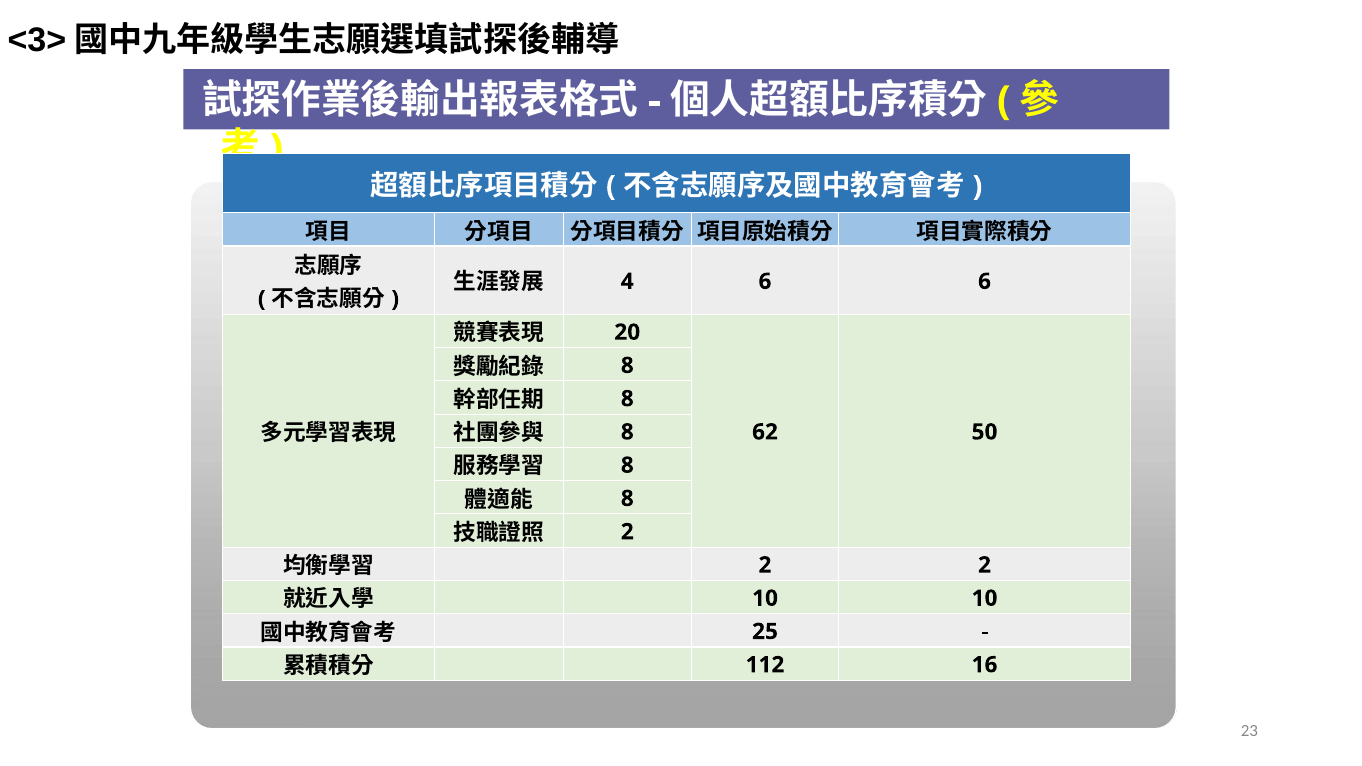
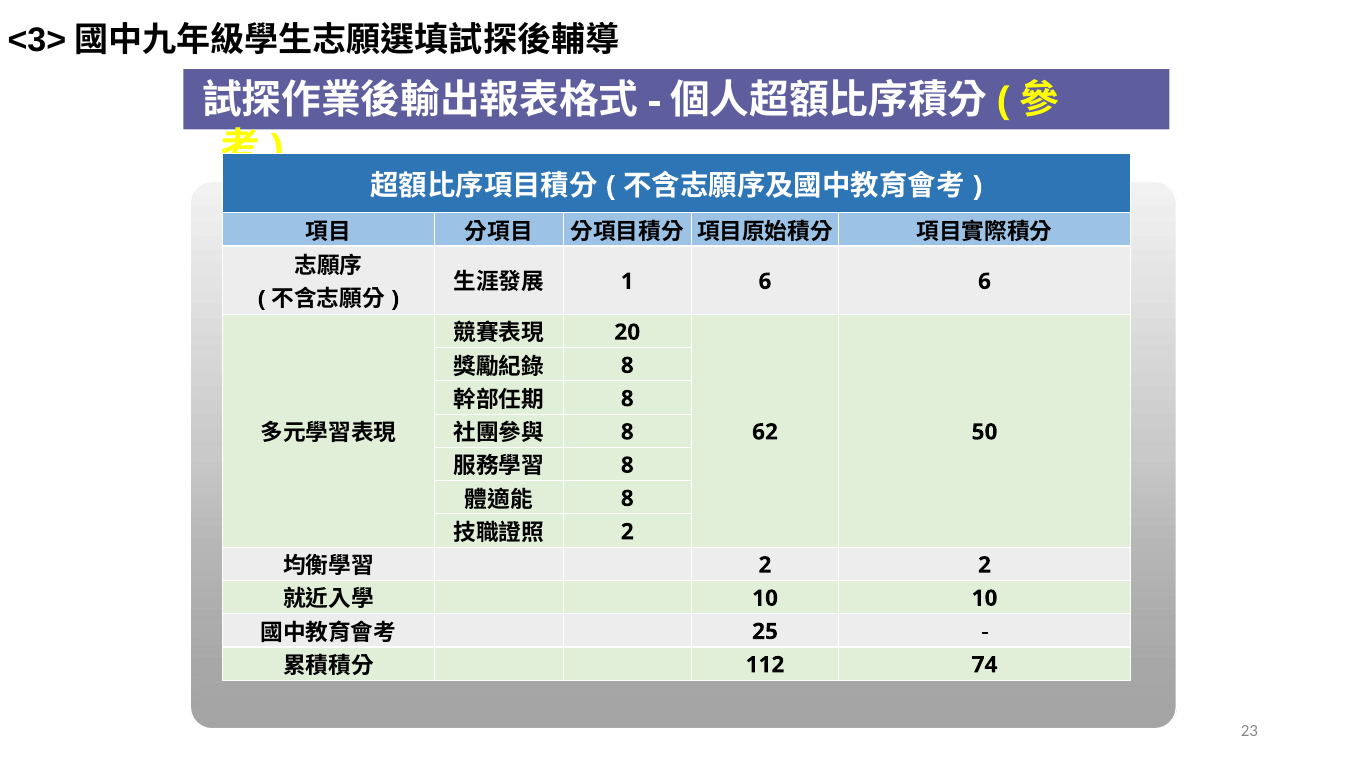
4: 4 -> 1
16: 16 -> 74
